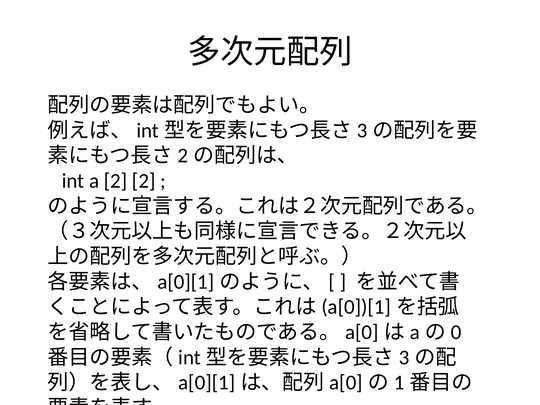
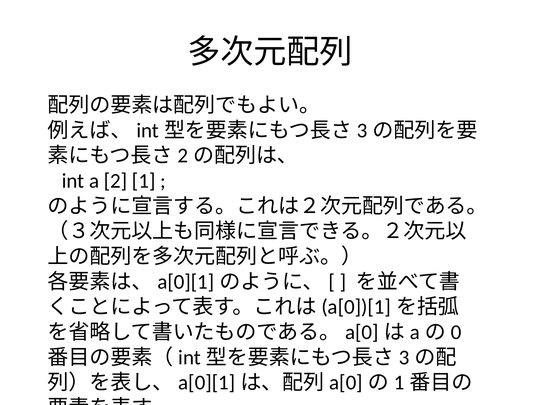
2 2: 2 -> 1
